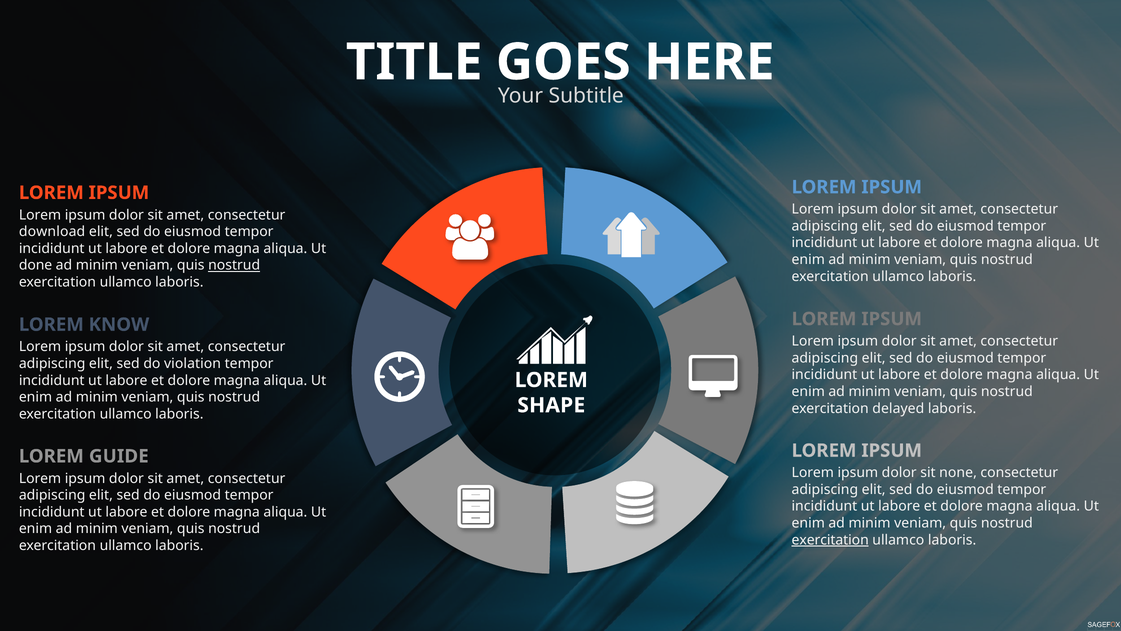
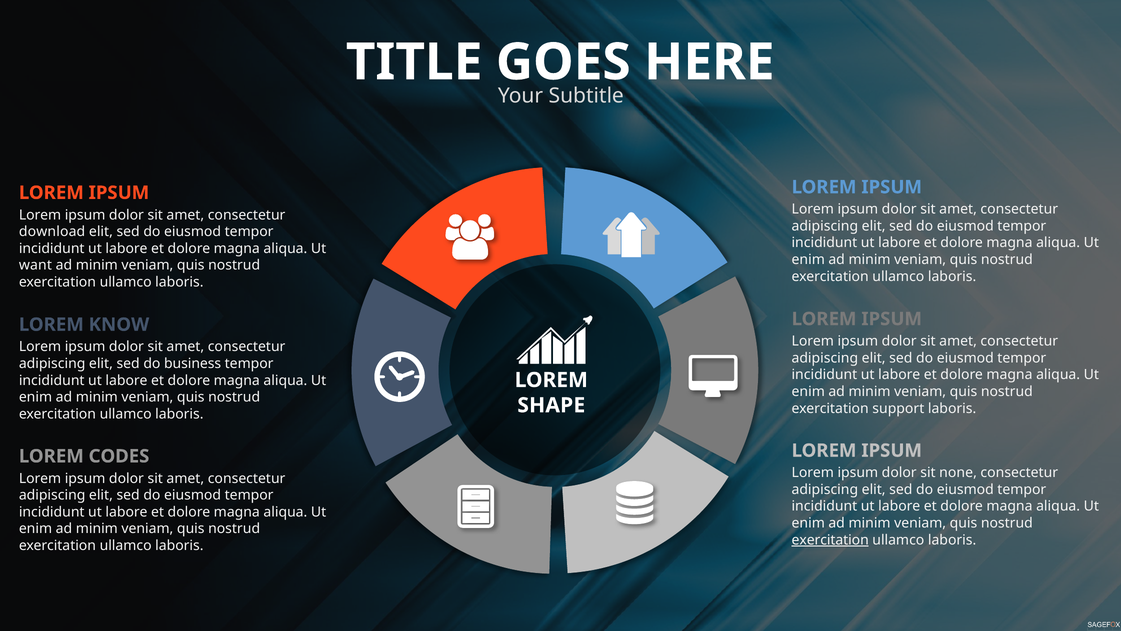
done: done -> want
nostrud at (234, 265) underline: present -> none
violation: violation -> business
delayed: delayed -> support
GUIDE: GUIDE -> CODES
